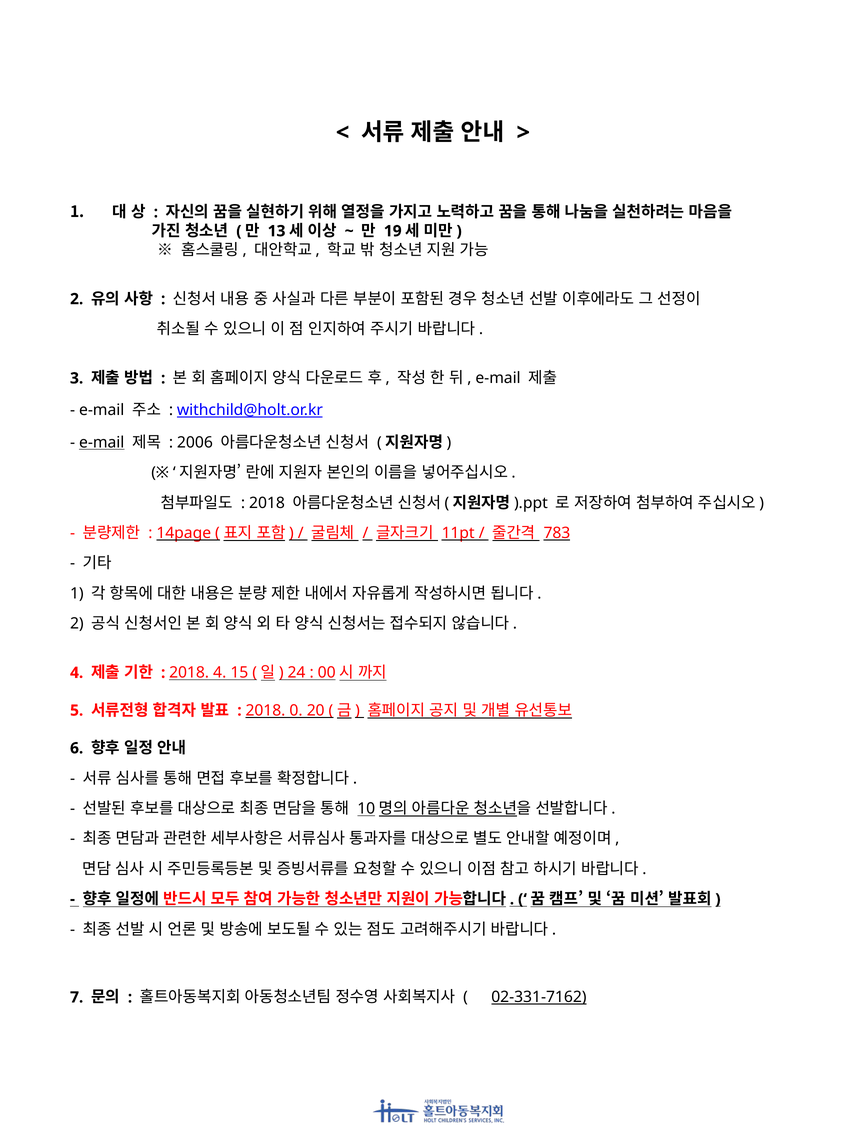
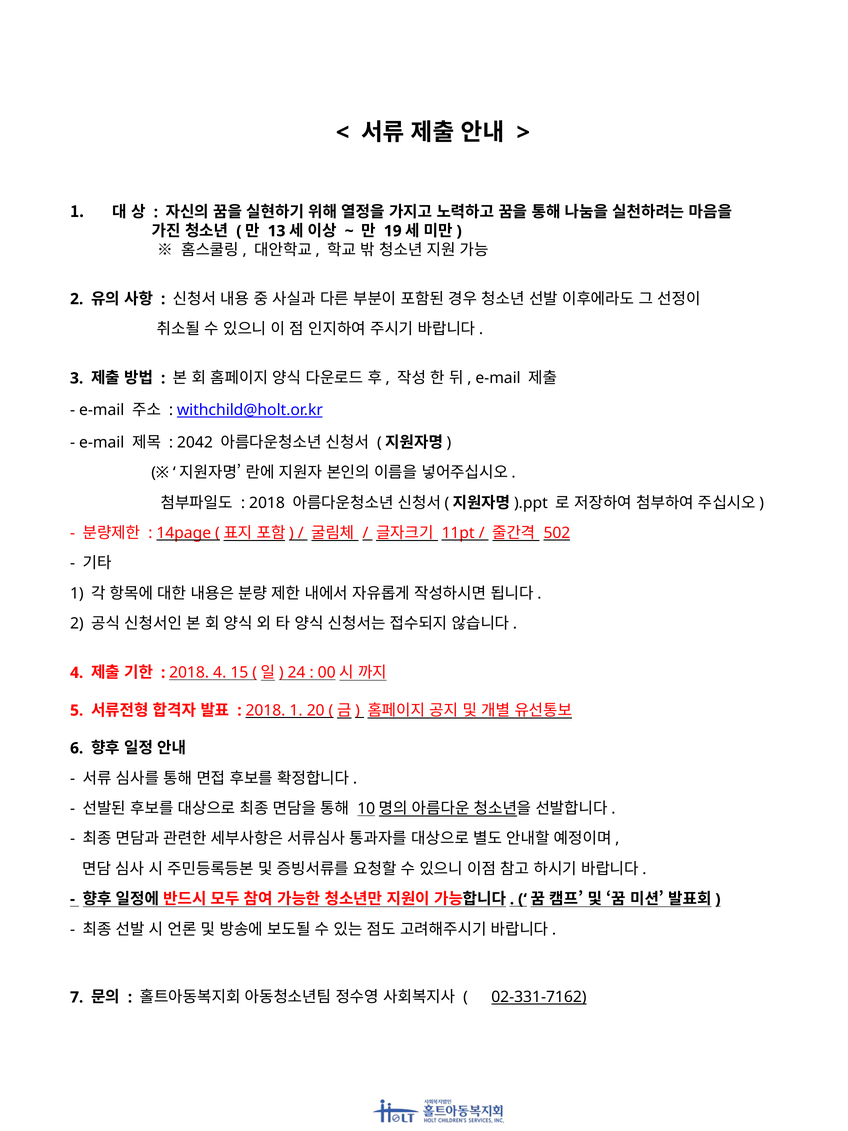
e-mail at (102, 442) underline: present -> none
2006: 2006 -> 2042
783: 783 -> 502
2018 0: 0 -> 1
